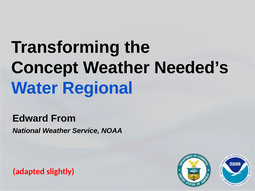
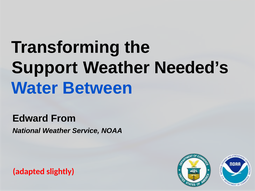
Concept: Concept -> Support
Regional: Regional -> Between
